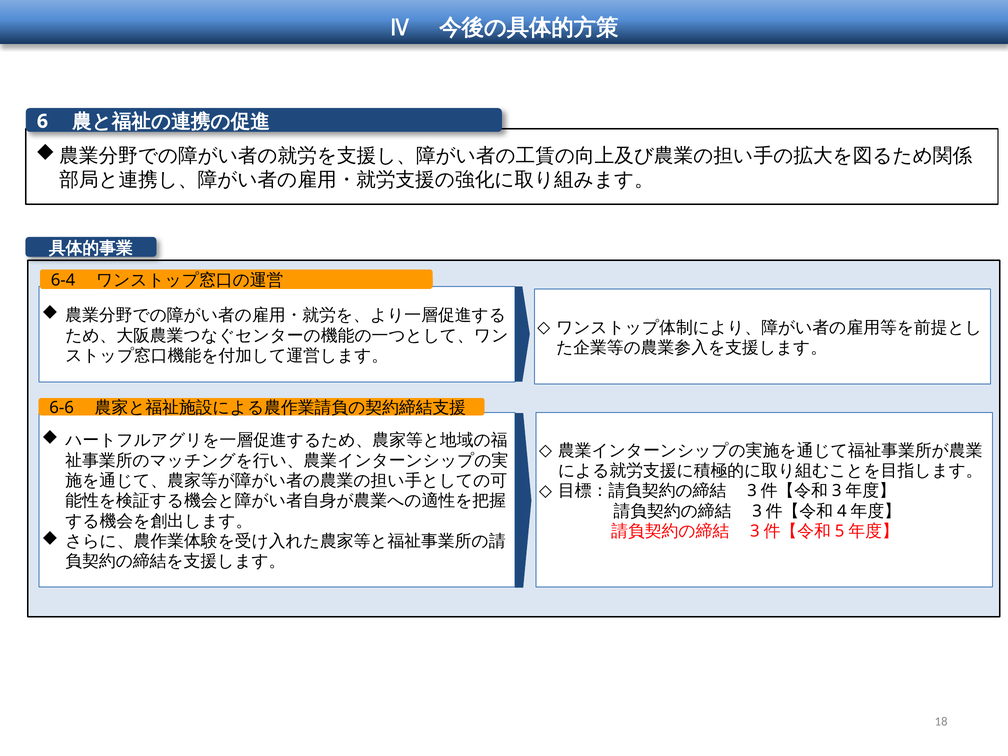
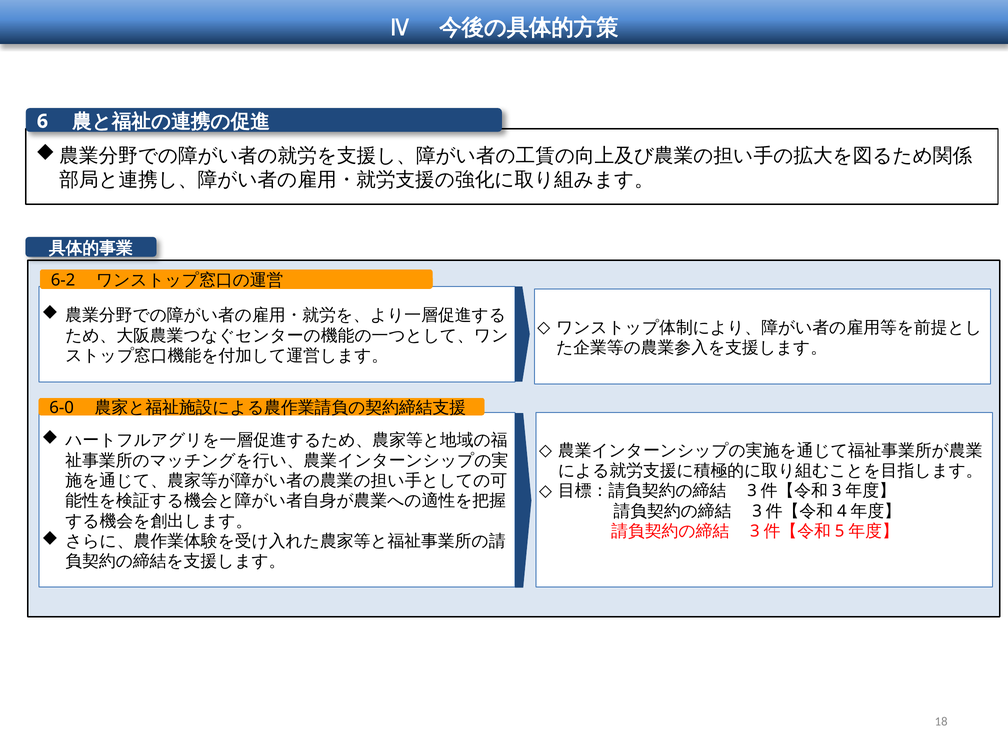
6-4: 6-4 -> 6-2
6-6: 6-6 -> 6-0
